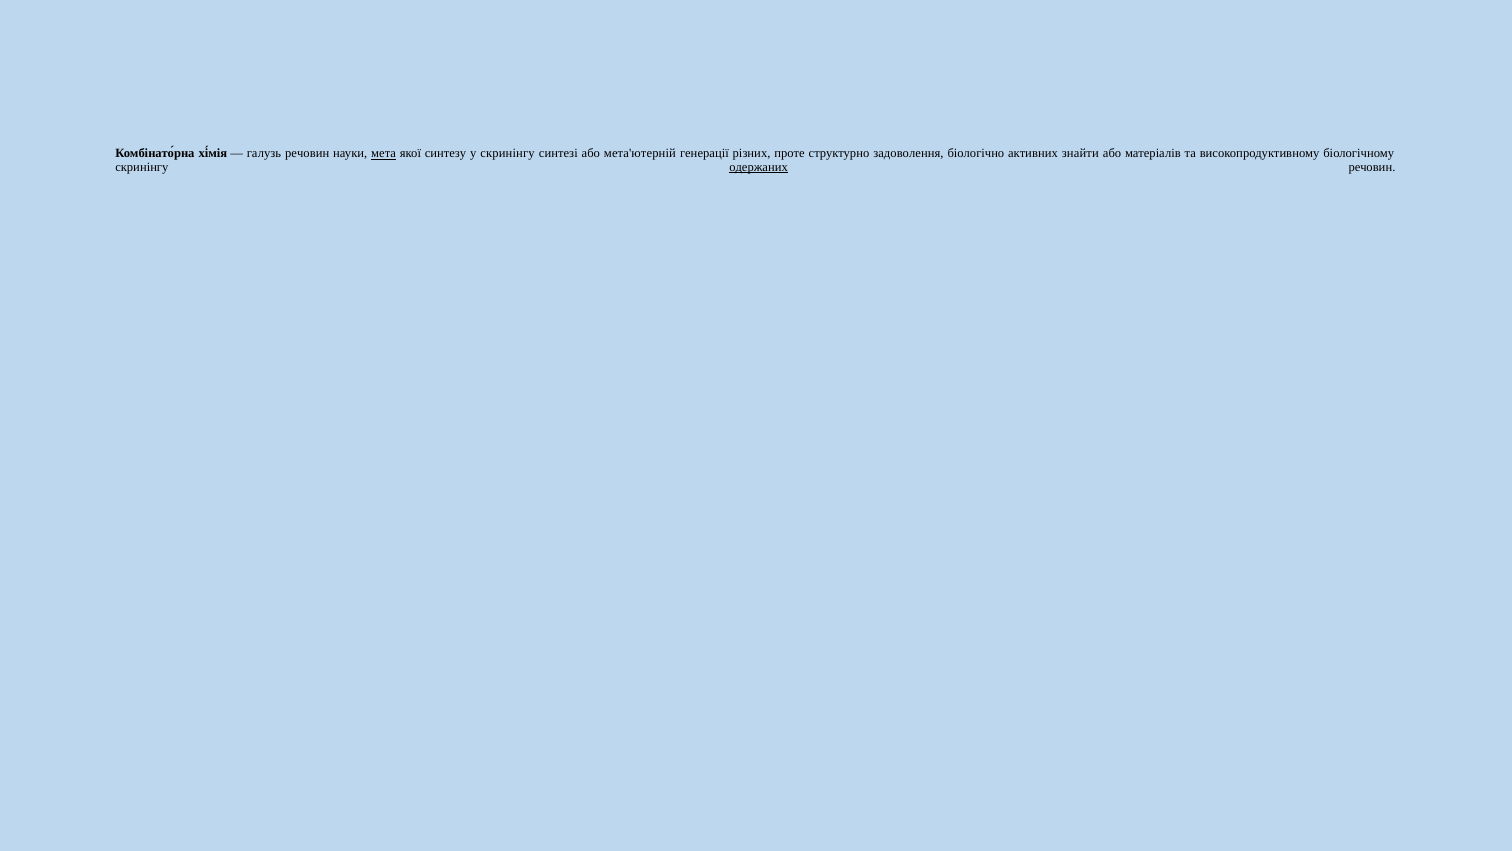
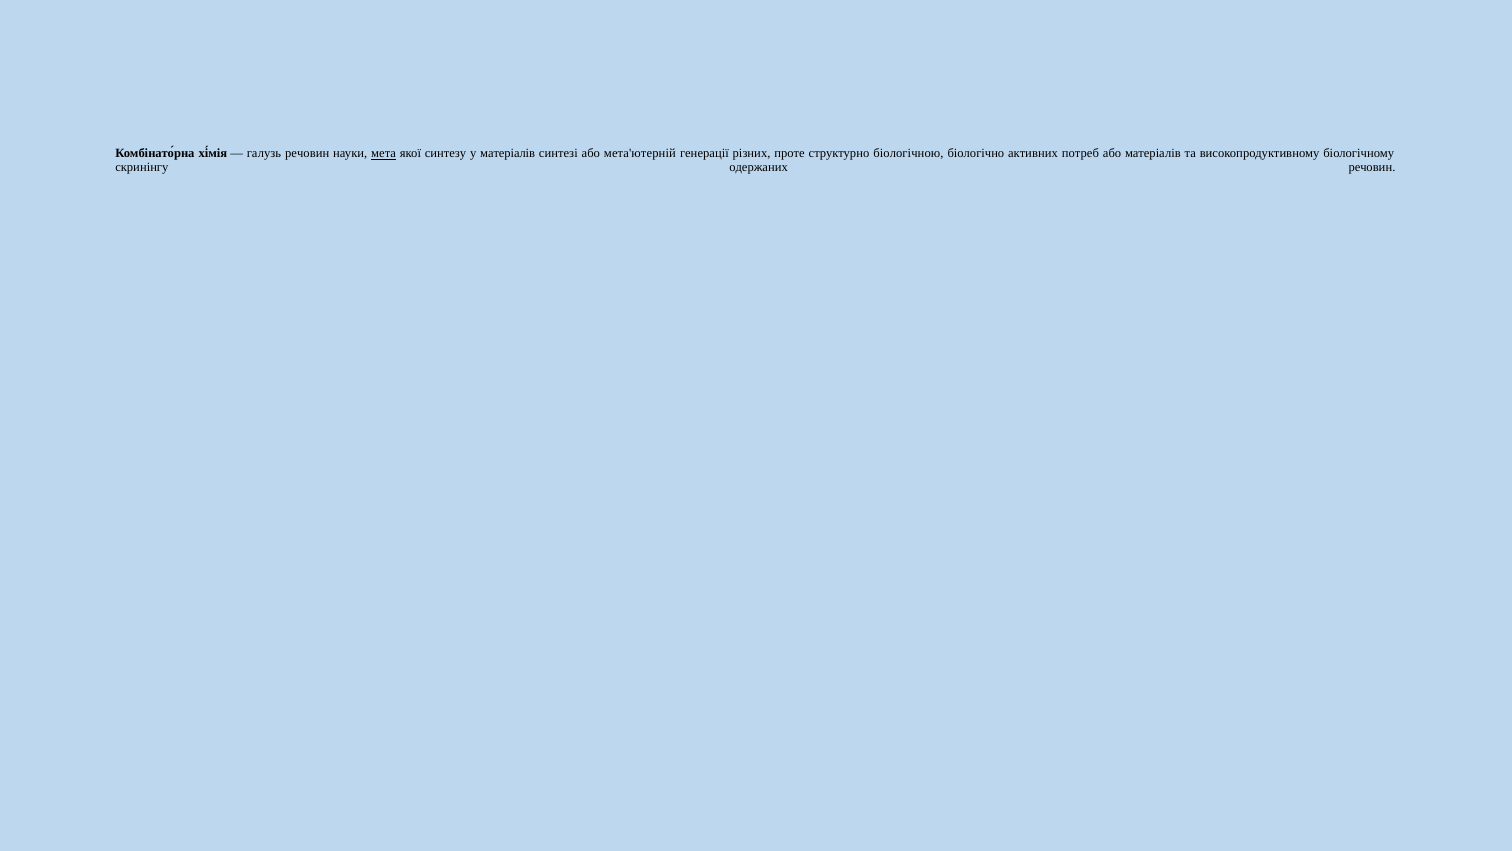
у скринінгу: скринінгу -> матеріалів
задоволення: задоволення -> біологічною
знайти: знайти -> потреб
одержаних underline: present -> none
